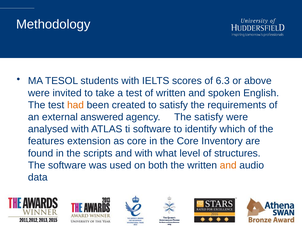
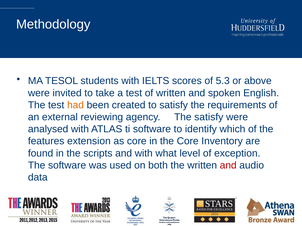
6.3: 6.3 -> 5.3
answered: answered -> reviewing
structures: structures -> exception
and at (228, 166) colour: orange -> red
